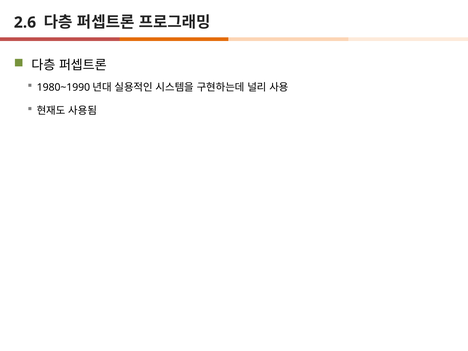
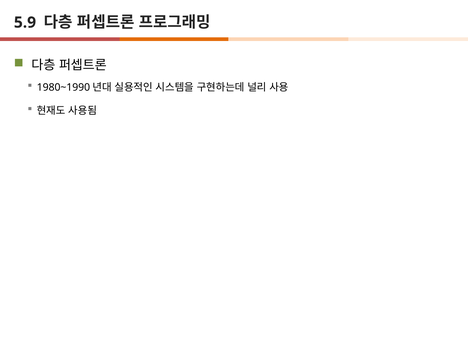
2.6: 2.6 -> 5.9
